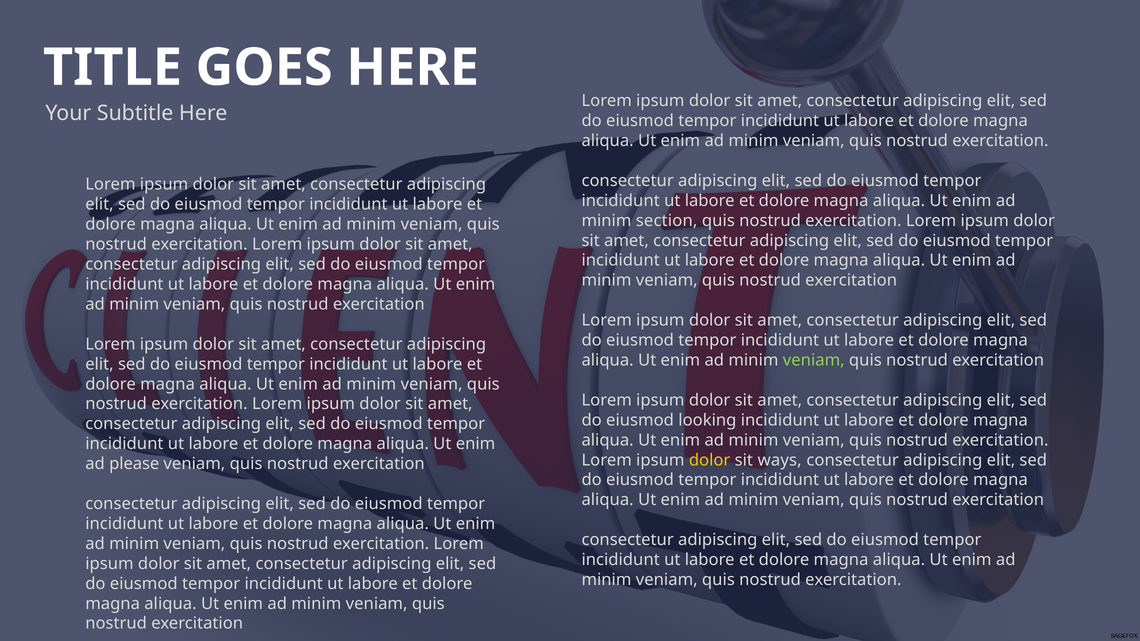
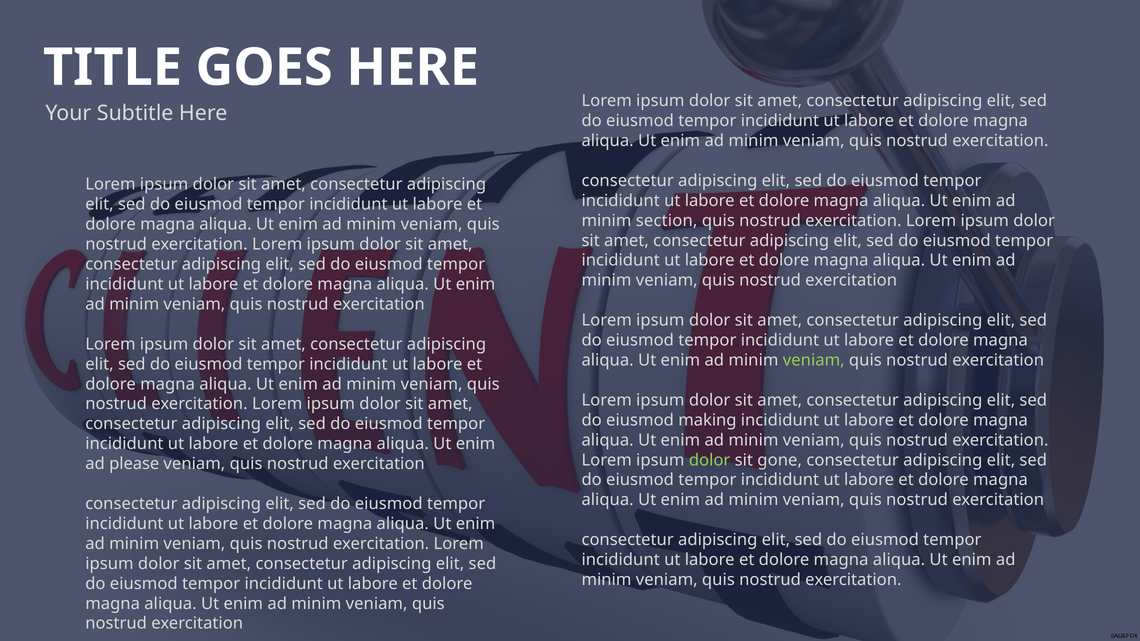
looking: looking -> making
dolor at (710, 460) colour: yellow -> light green
ways: ways -> gone
